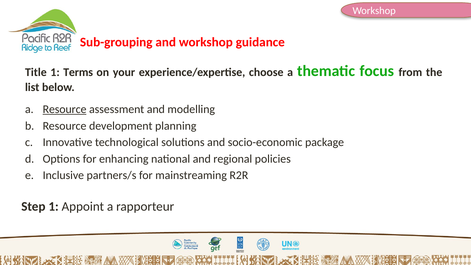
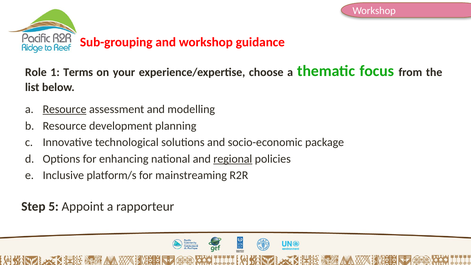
Title: Title -> Role
regional underline: none -> present
partners/s: partners/s -> platform/s
Step 1: 1 -> 5
